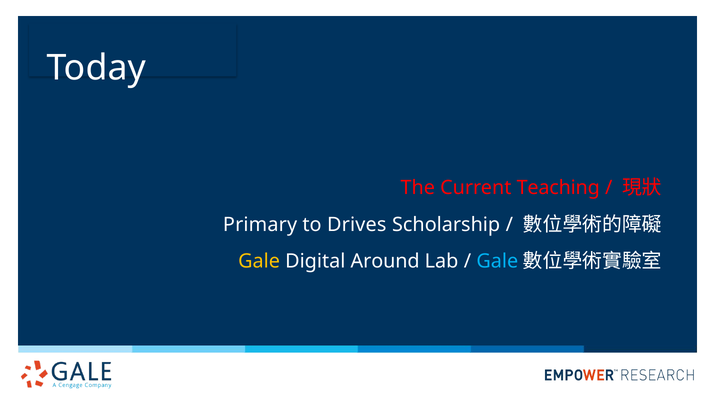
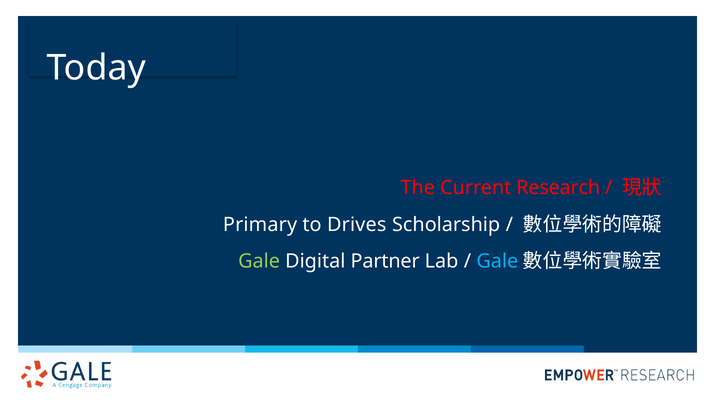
Teaching: Teaching -> Research
Gale at (259, 262) colour: yellow -> light green
Around: Around -> Partner
